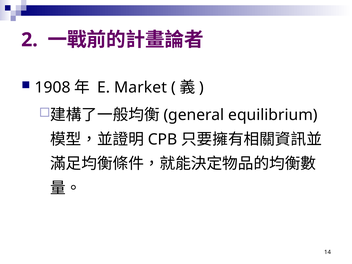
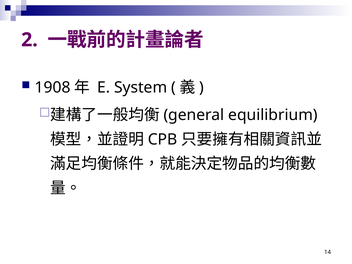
Market: Market -> System
